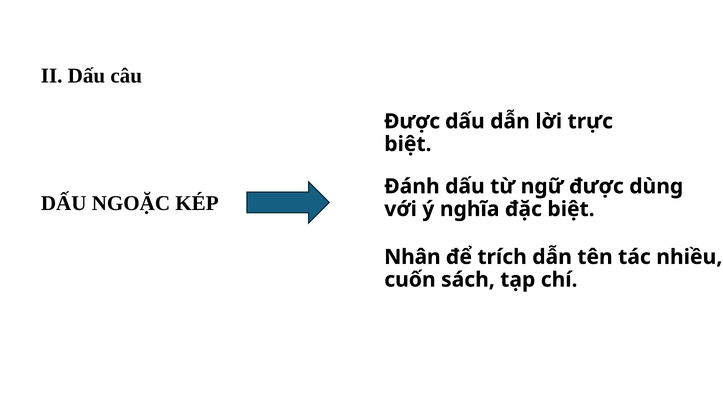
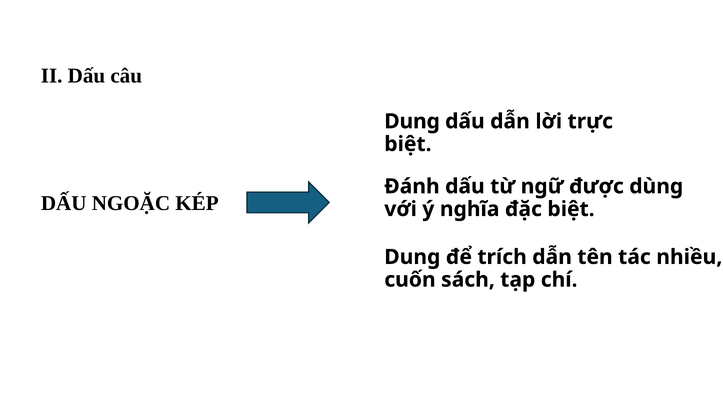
Được at (412, 122): Được -> Dung
Nhân at (412, 257): Nhân -> Dung
